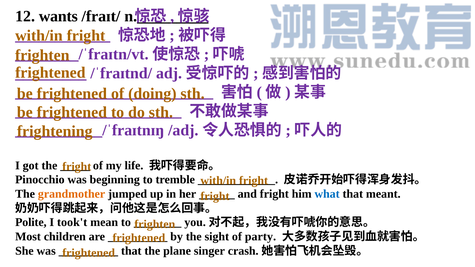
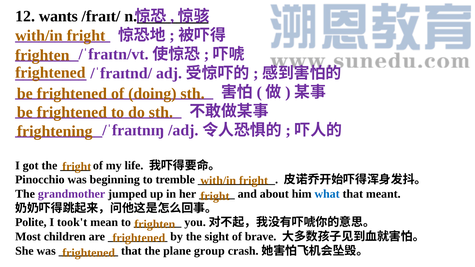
grandmother colour: orange -> purple
and fright: fright -> about
party: party -> brave
singer: singer -> group
